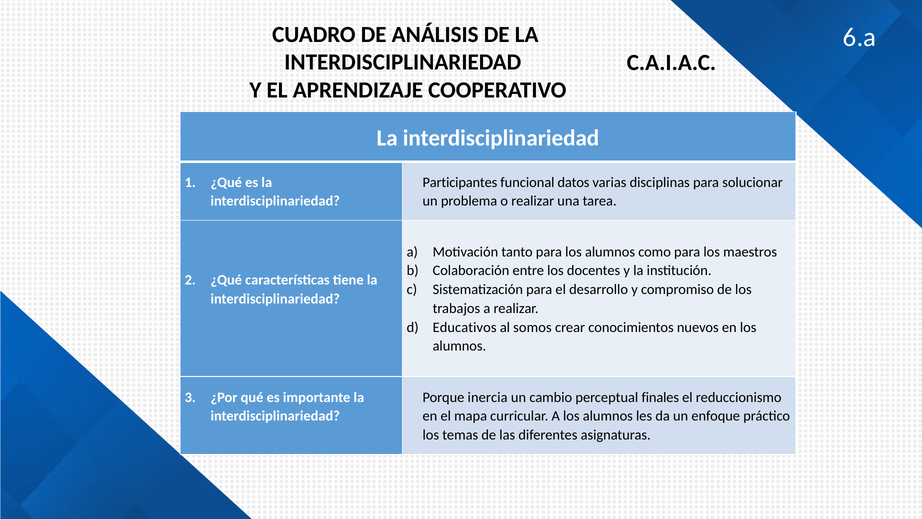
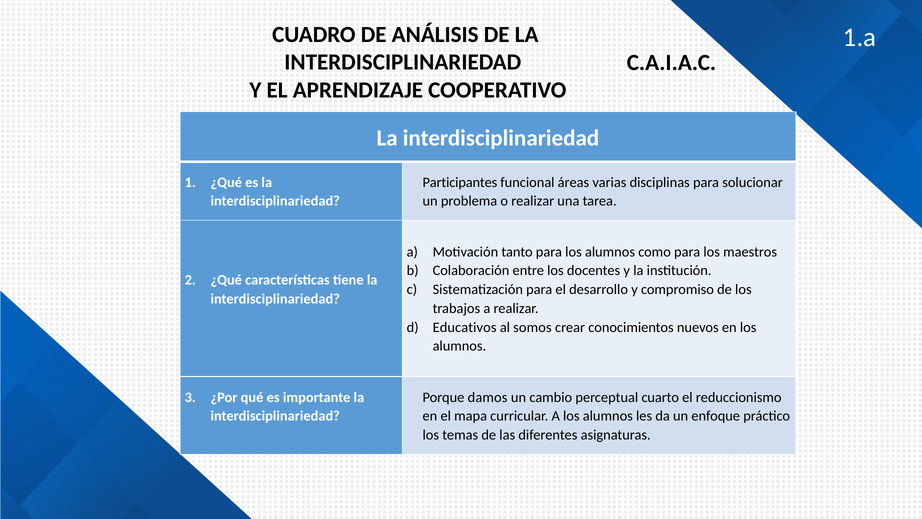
6.a: 6.a -> 1.a
datos: datos -> áreas
inercia: inercia -> damos
finales: finales -> cuarto
